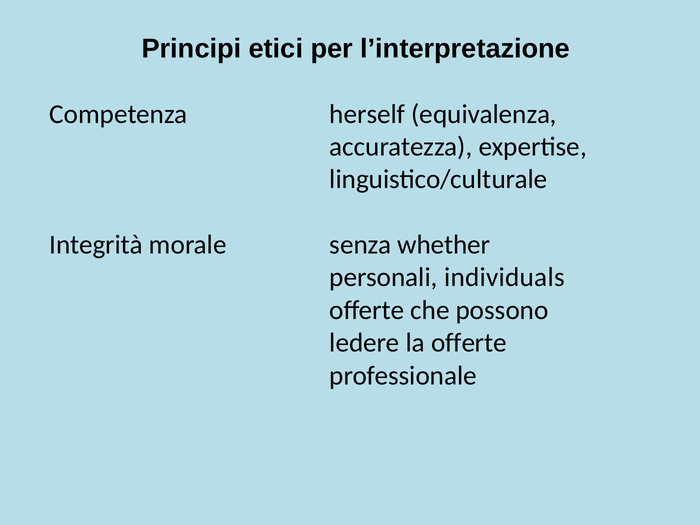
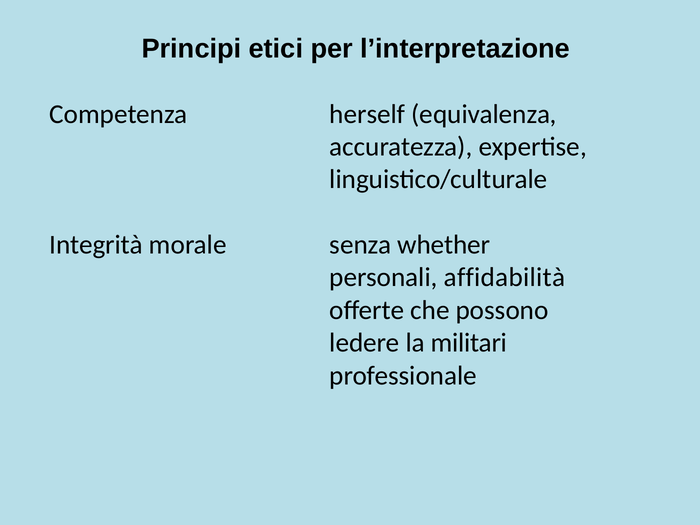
individuals: individuals -> affidabilità
la offerte: offerte -> militari
